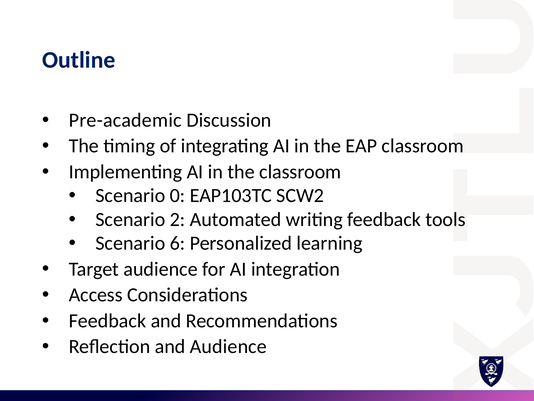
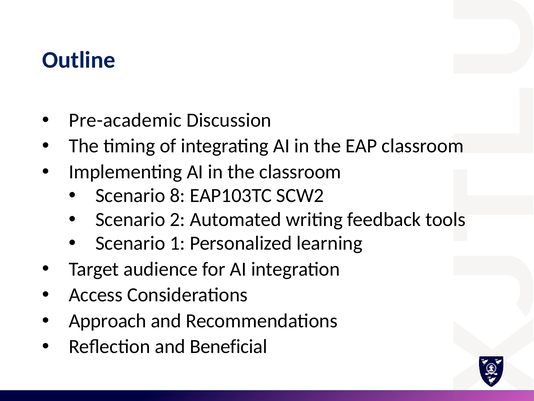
0: 0 -> 8
6: 6 -> 1
Feedback at (107, 320): Feedback -> Approach
and Audience: Audience -> Beneficial
